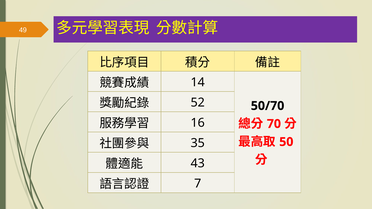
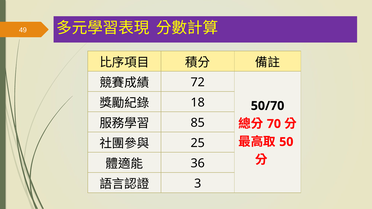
14: 14 -> 72
52: 52 -> 18
16: 16 -> 85
35: 35 -> 25
43: 43 -> 36
7: 7 -> 3
